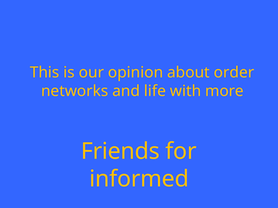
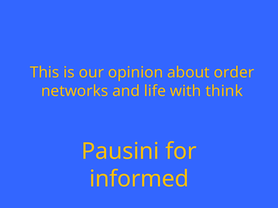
more: more -> think
Friends: Friends -> Pausini
